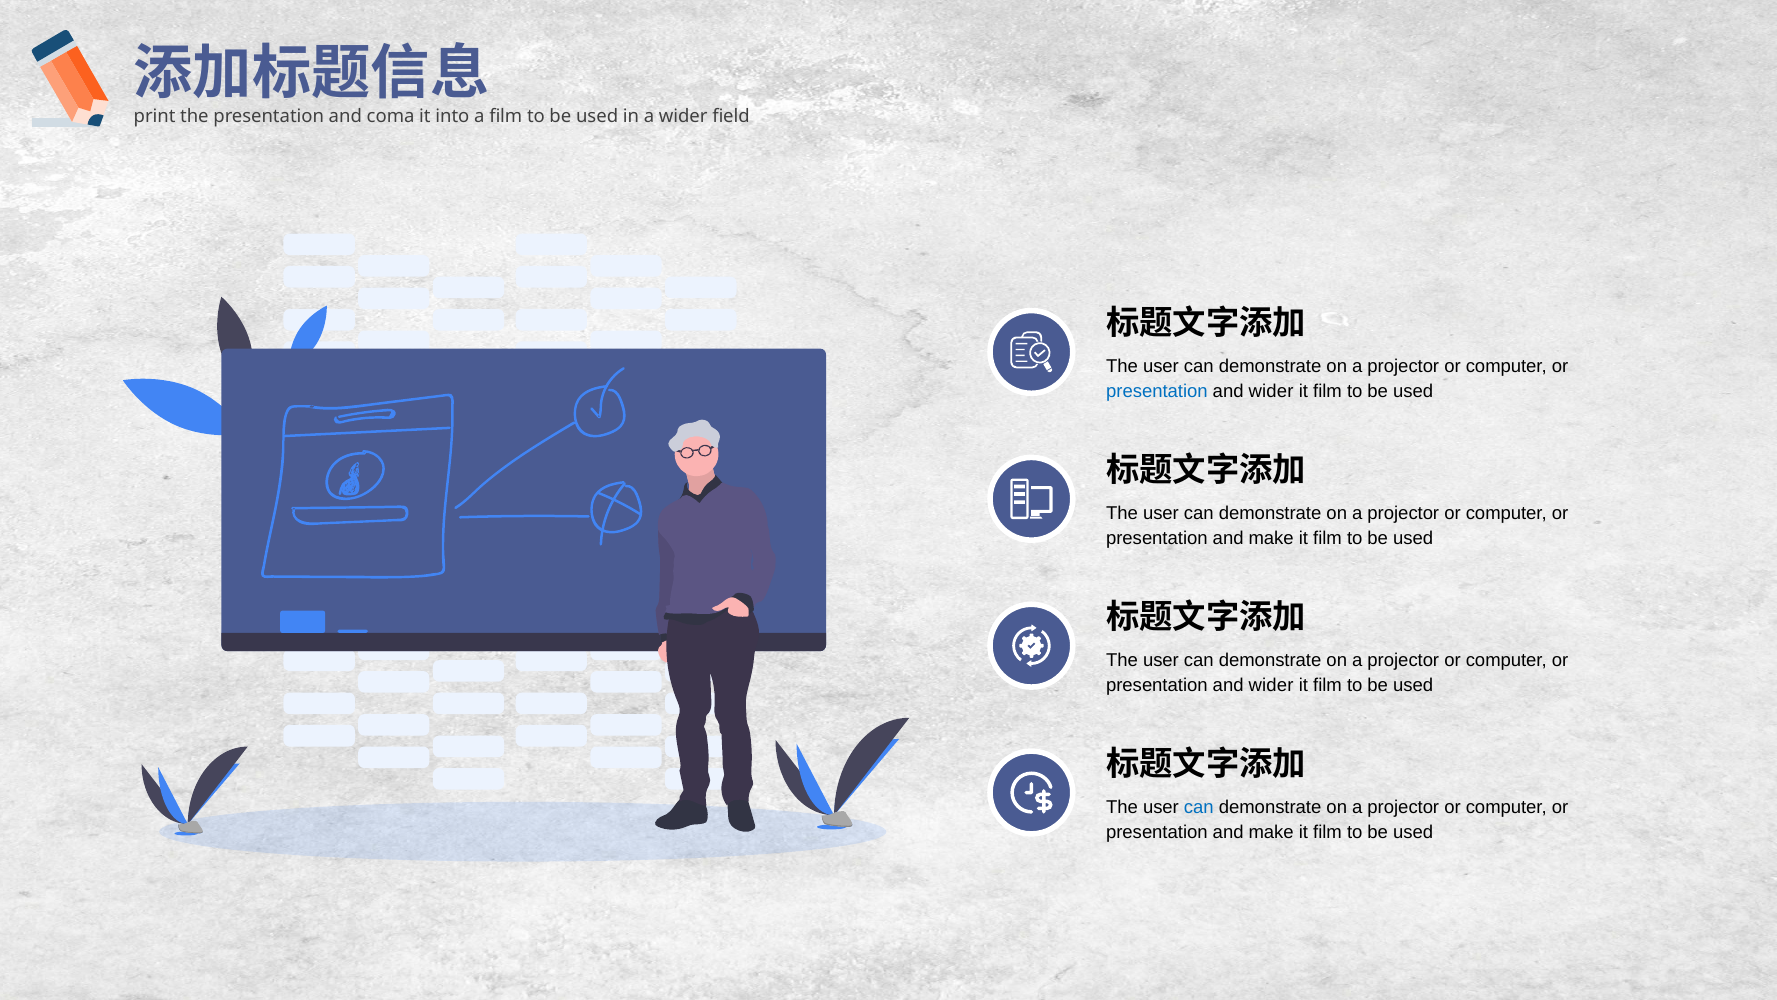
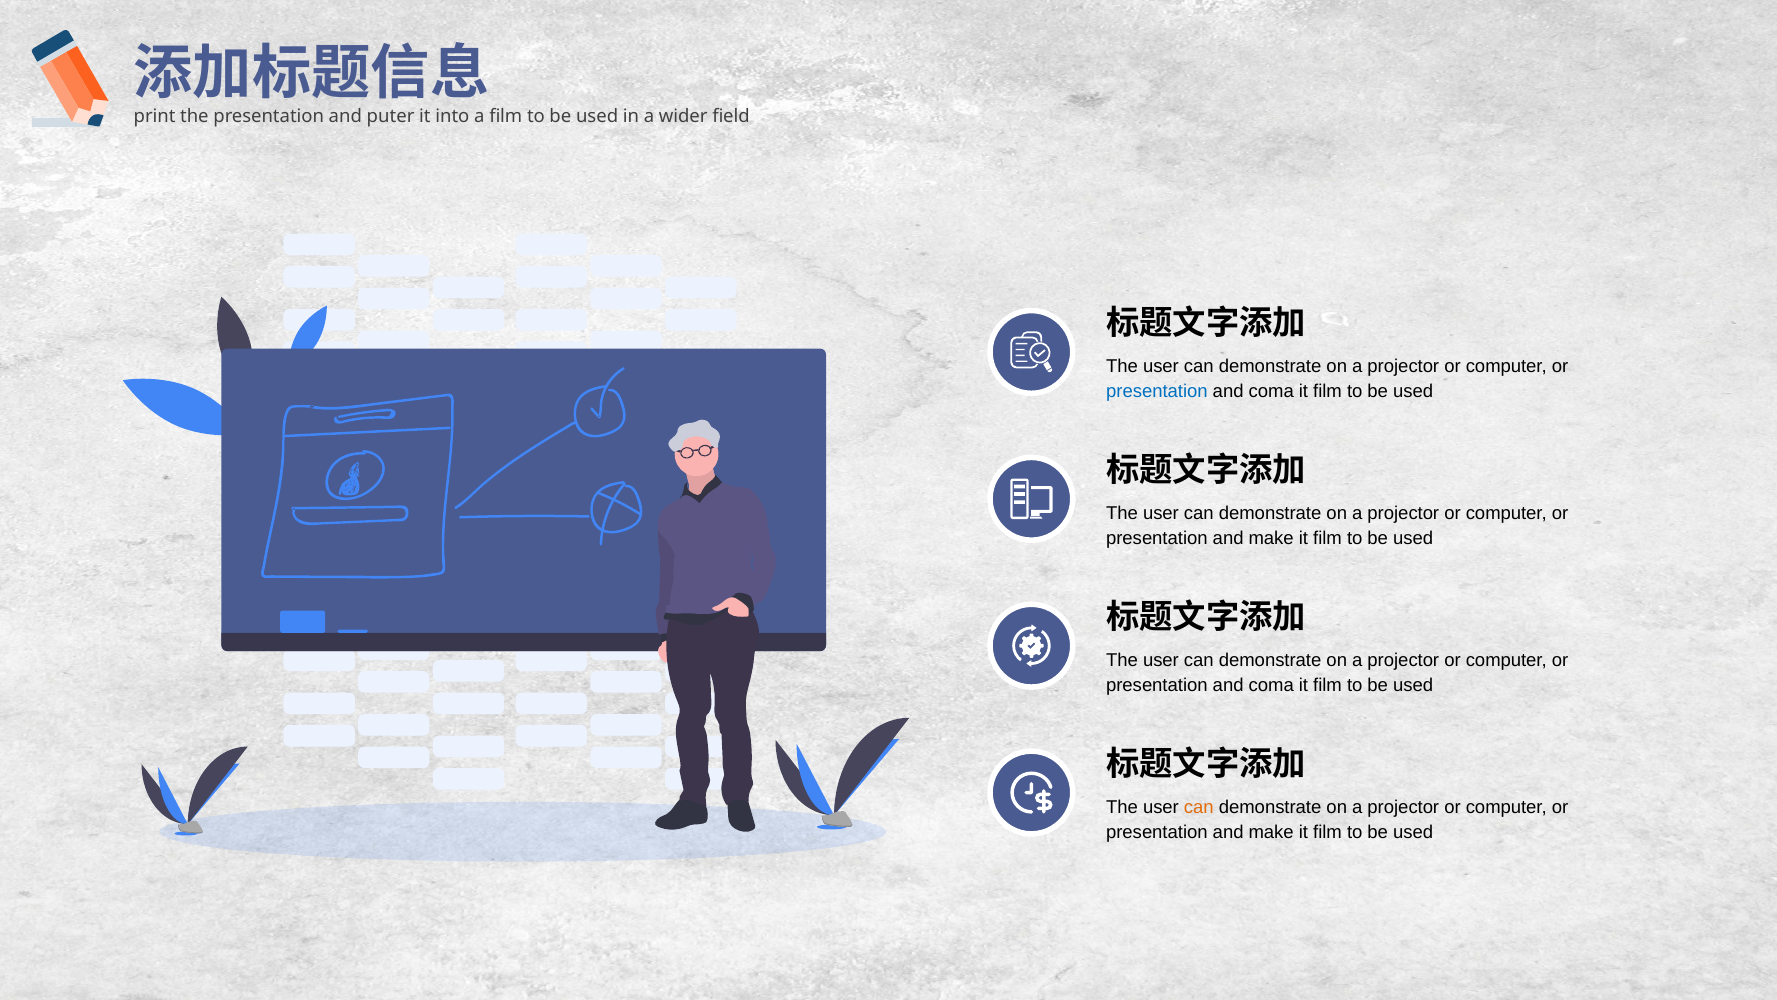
coma: coma -> puter
wider at (1271, 392): wider -> coma
wider at (1271, 685): wider -> coma
can at (1199, 807) colour: blue -> orange
